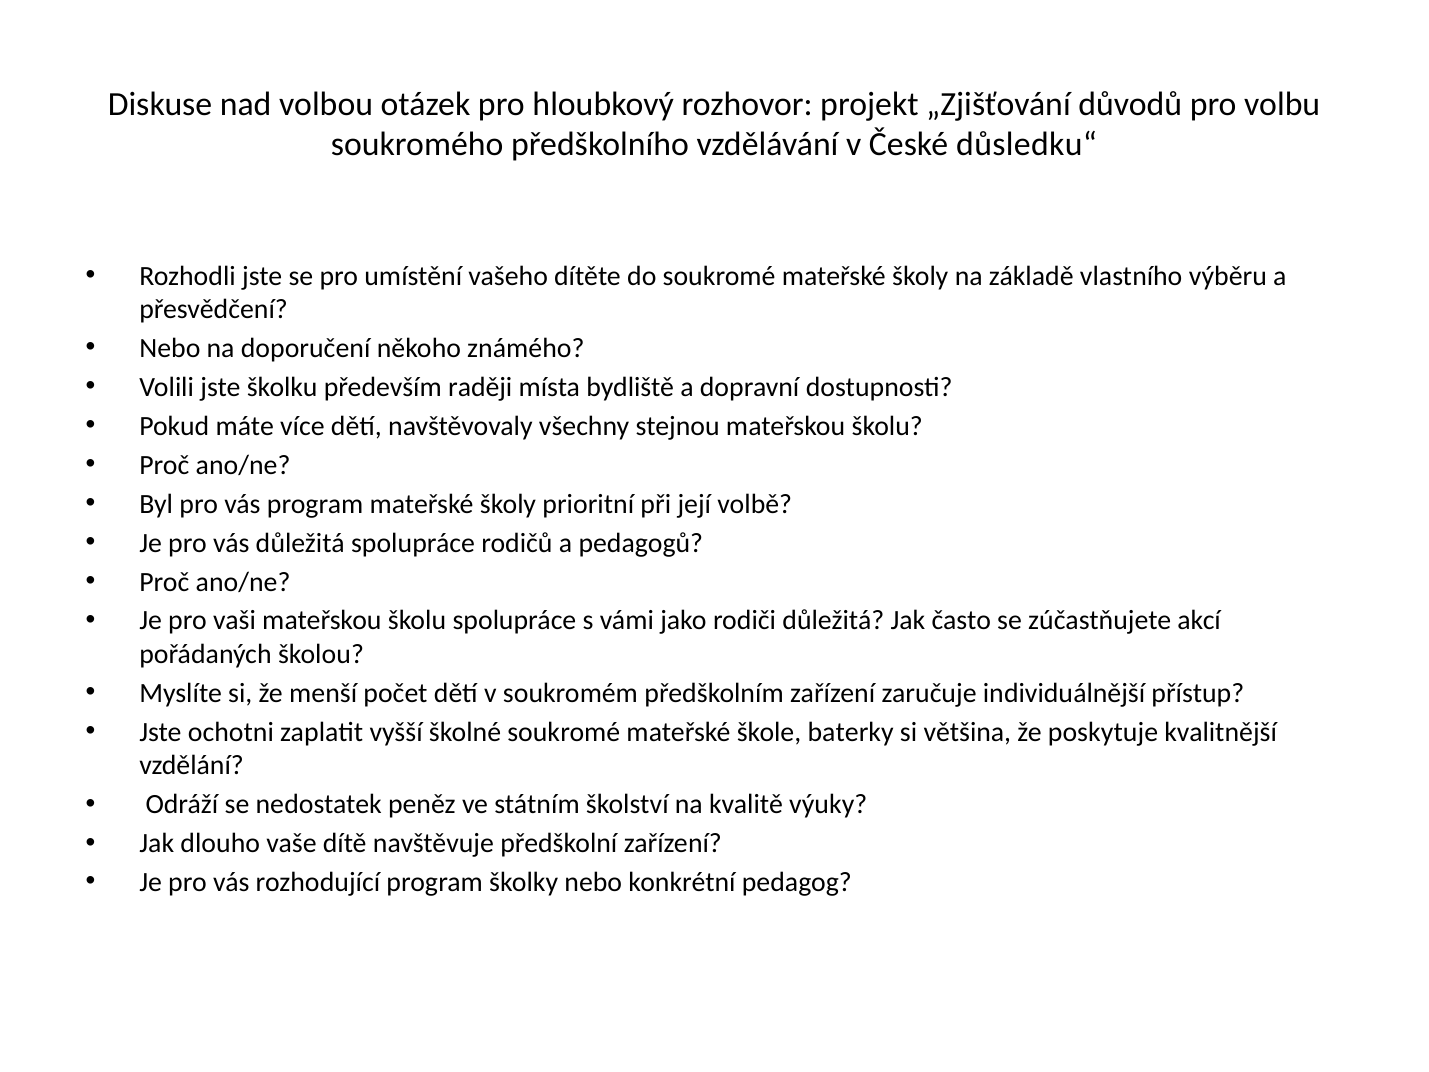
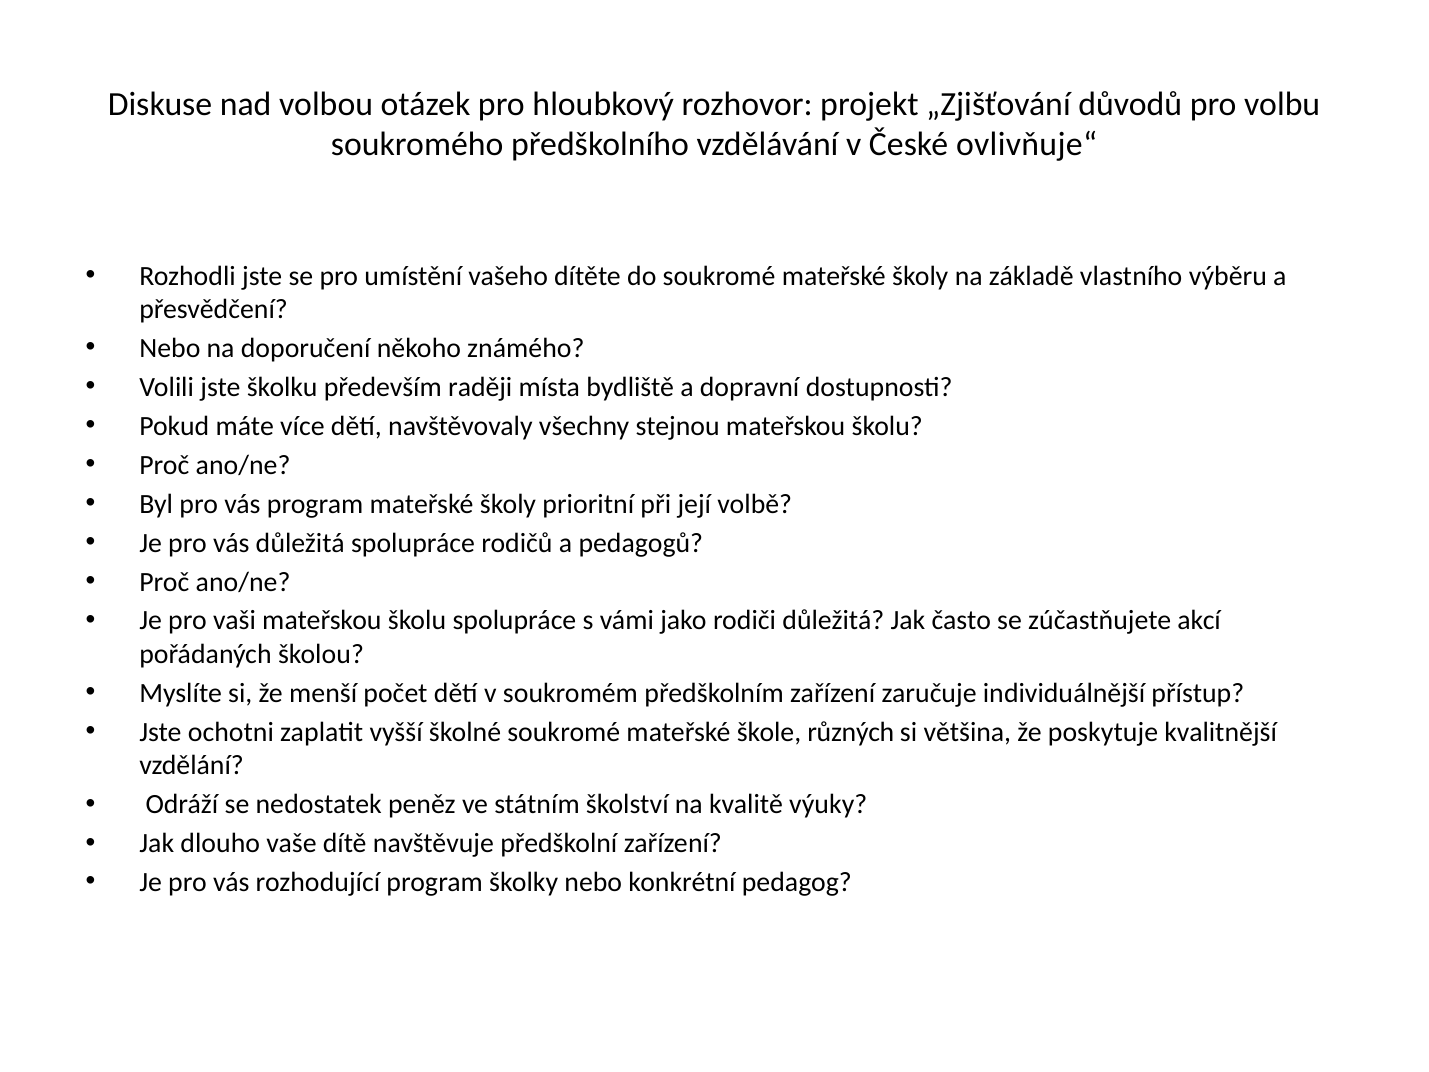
důsledku“: důsledku“ -> ovlivňuje“
baterky: baterky -> různých
